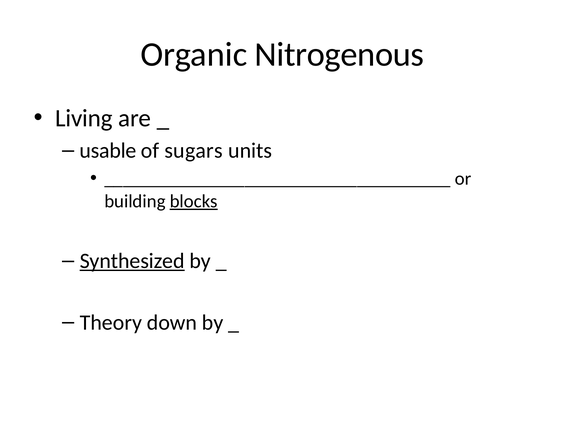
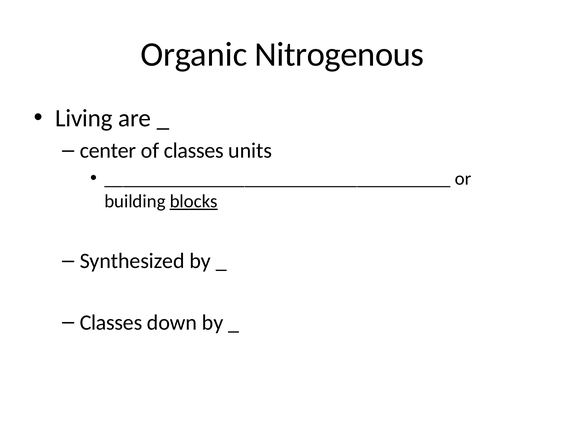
usable: usable -> center
of sugars: sugars -> classes
Synthesized underline: present -> none
Theory at (111, 323): Theory -> Classes
